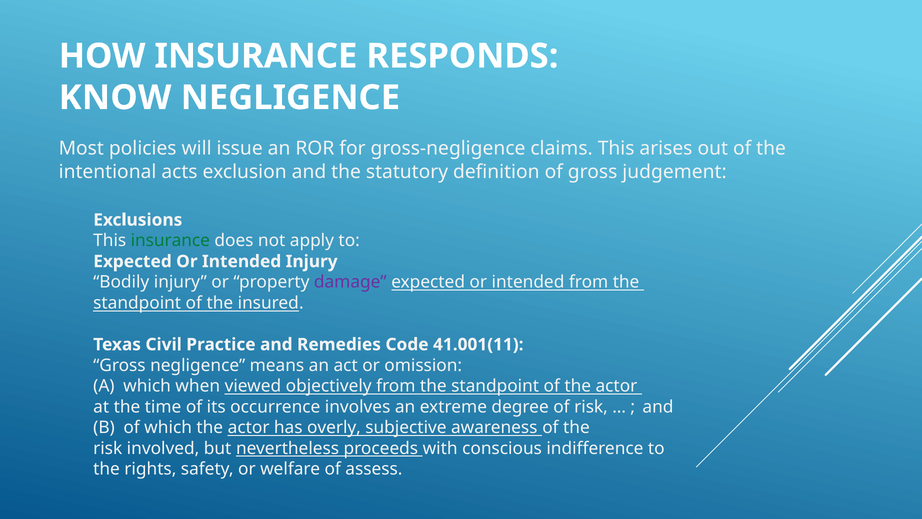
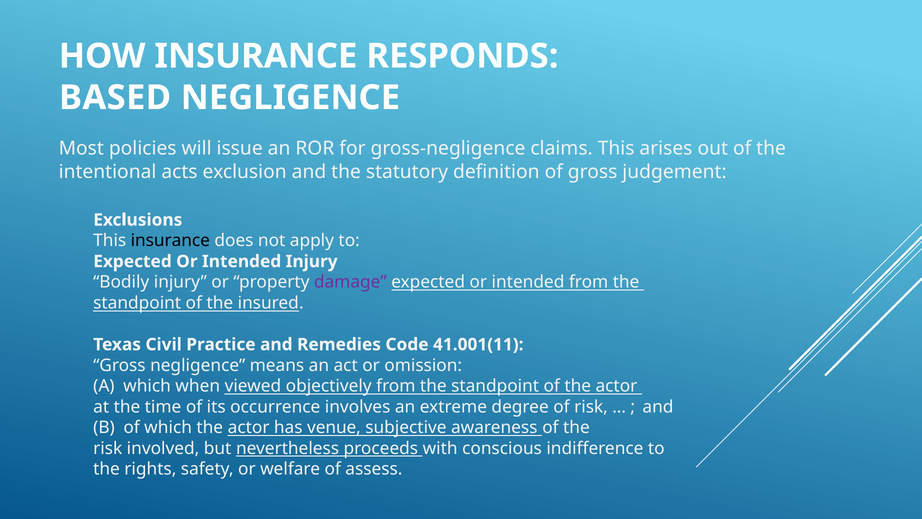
KNOW: KNOW -> BASED
insurance at (170, 241) colour: green -> black
overly: overly -> venue
